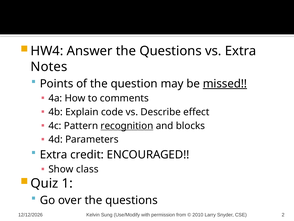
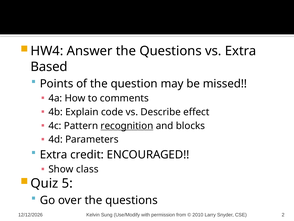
Notes: Notes -> Based
missed underline: present -> none
1: 1 -> 5
